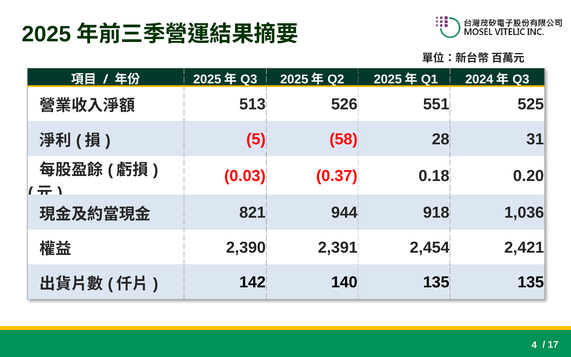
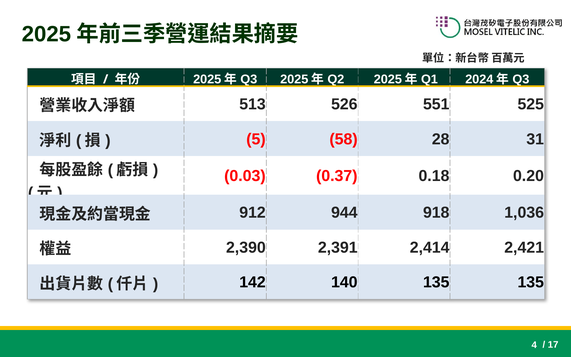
821: 821 -> 912
2,454: 2,454 -> 2,414
